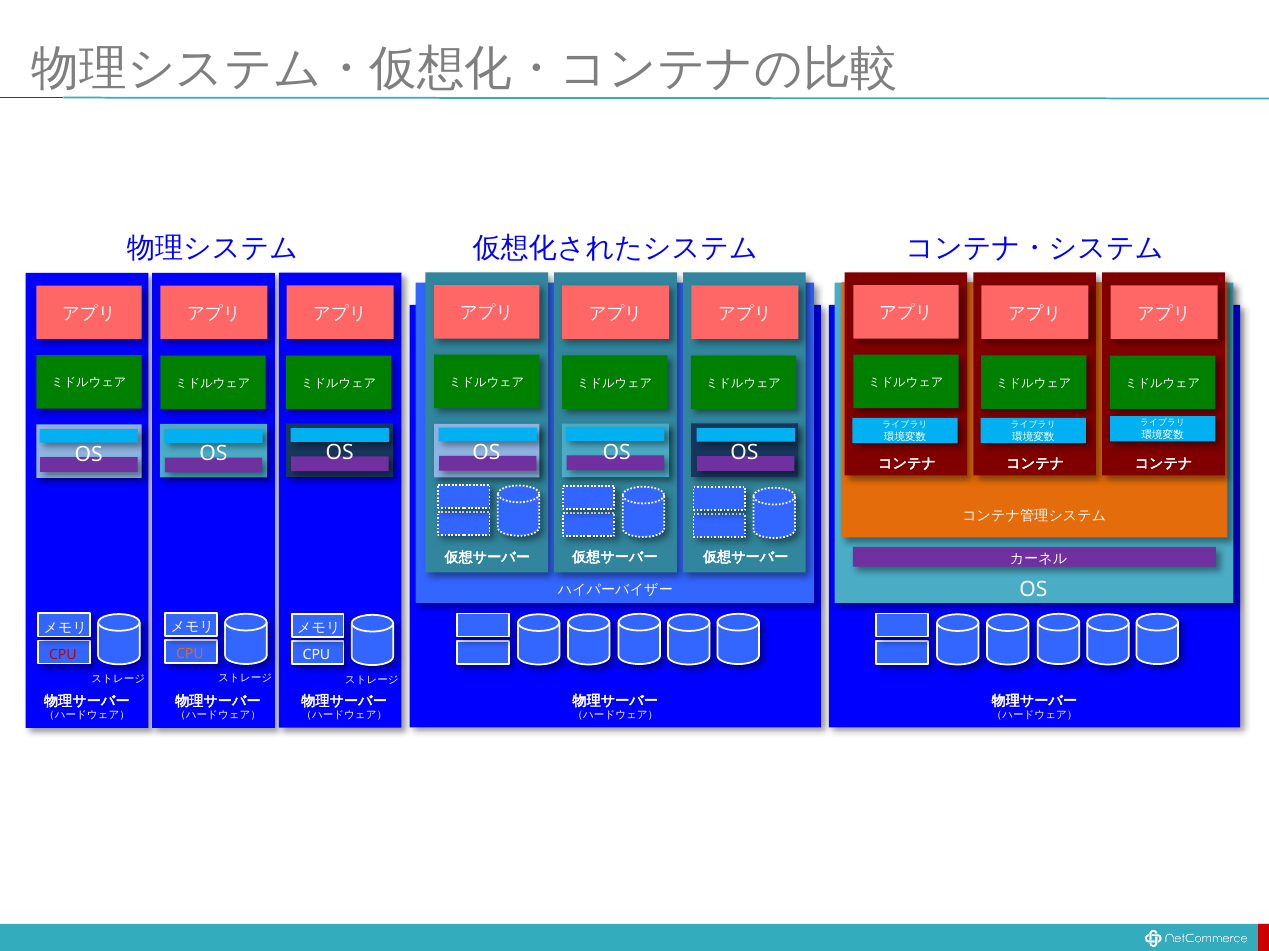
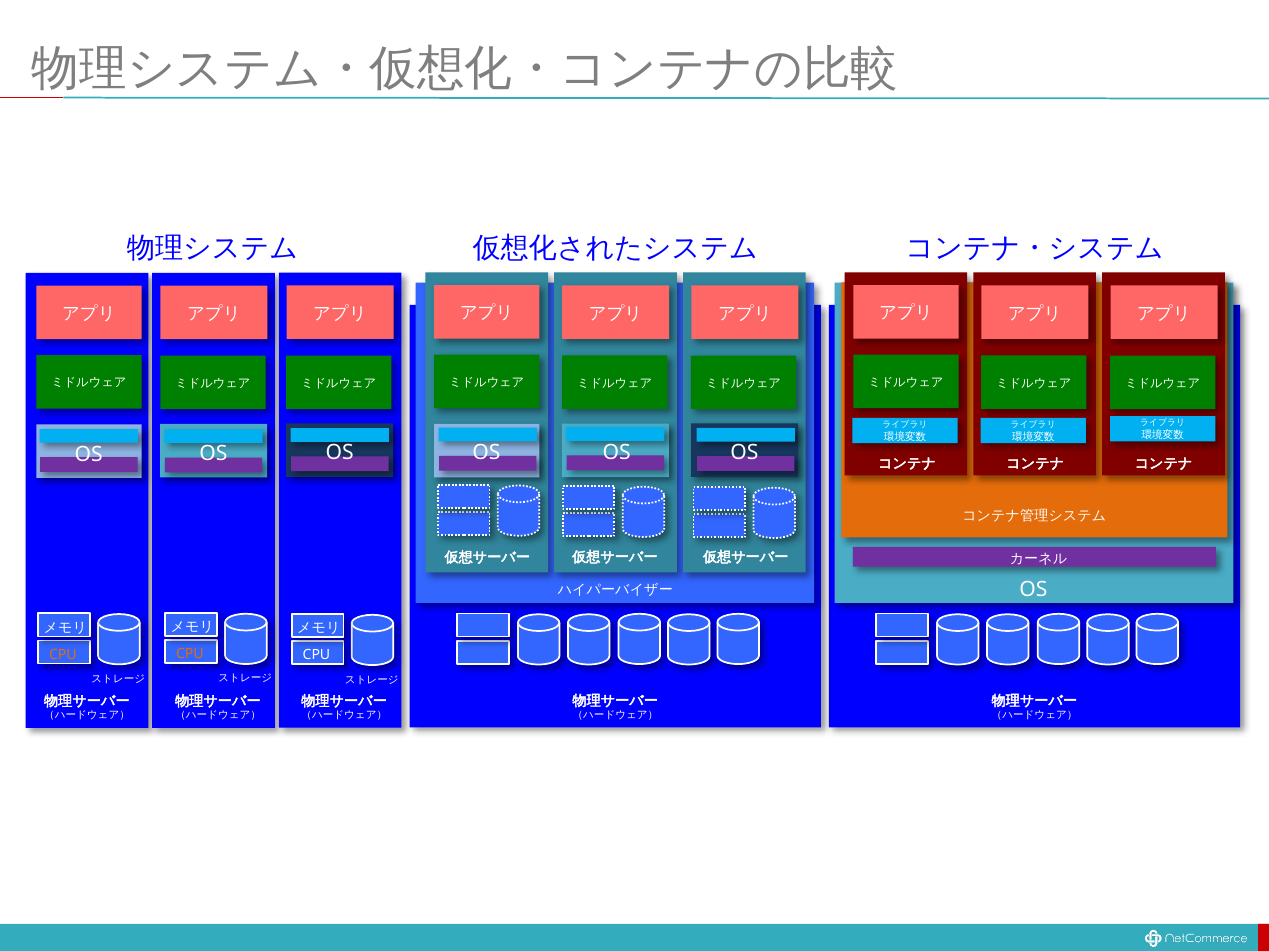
CPU at (63, 655) colour: red -> orange
